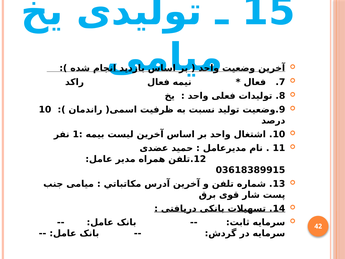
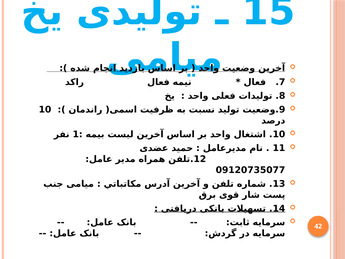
03618389915: 03618389915 -> 09120735077
